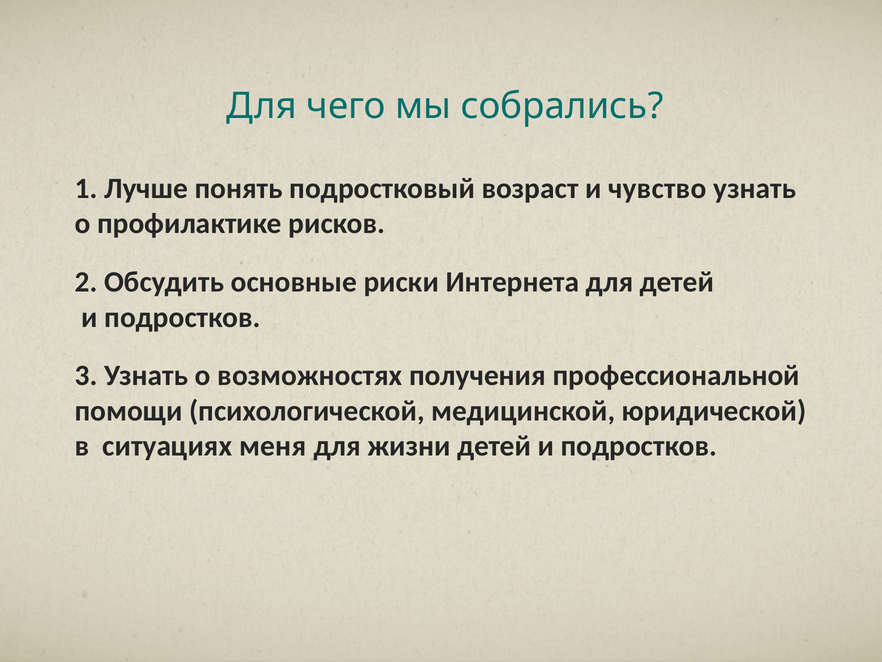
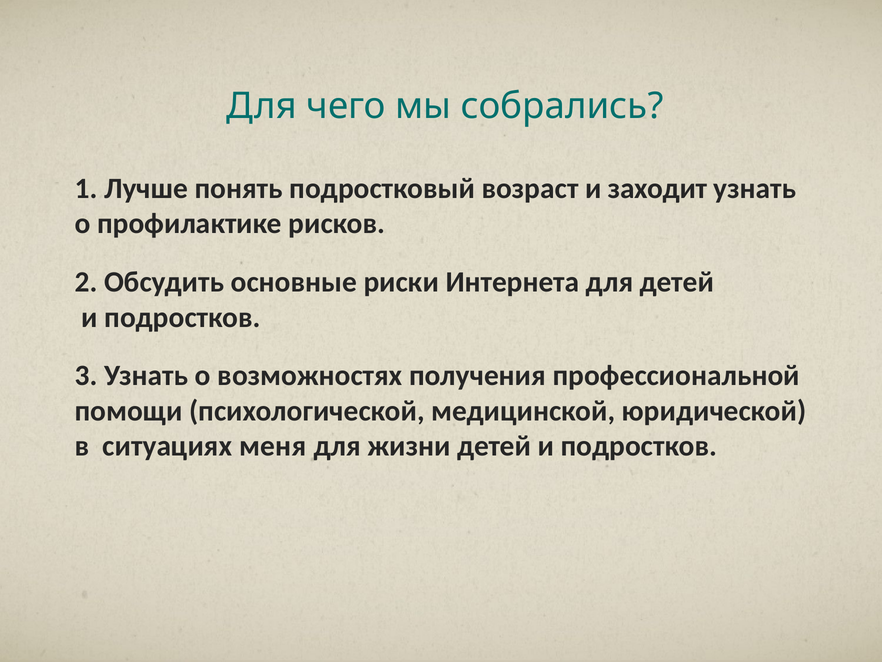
чувство: чувство -> заходит
